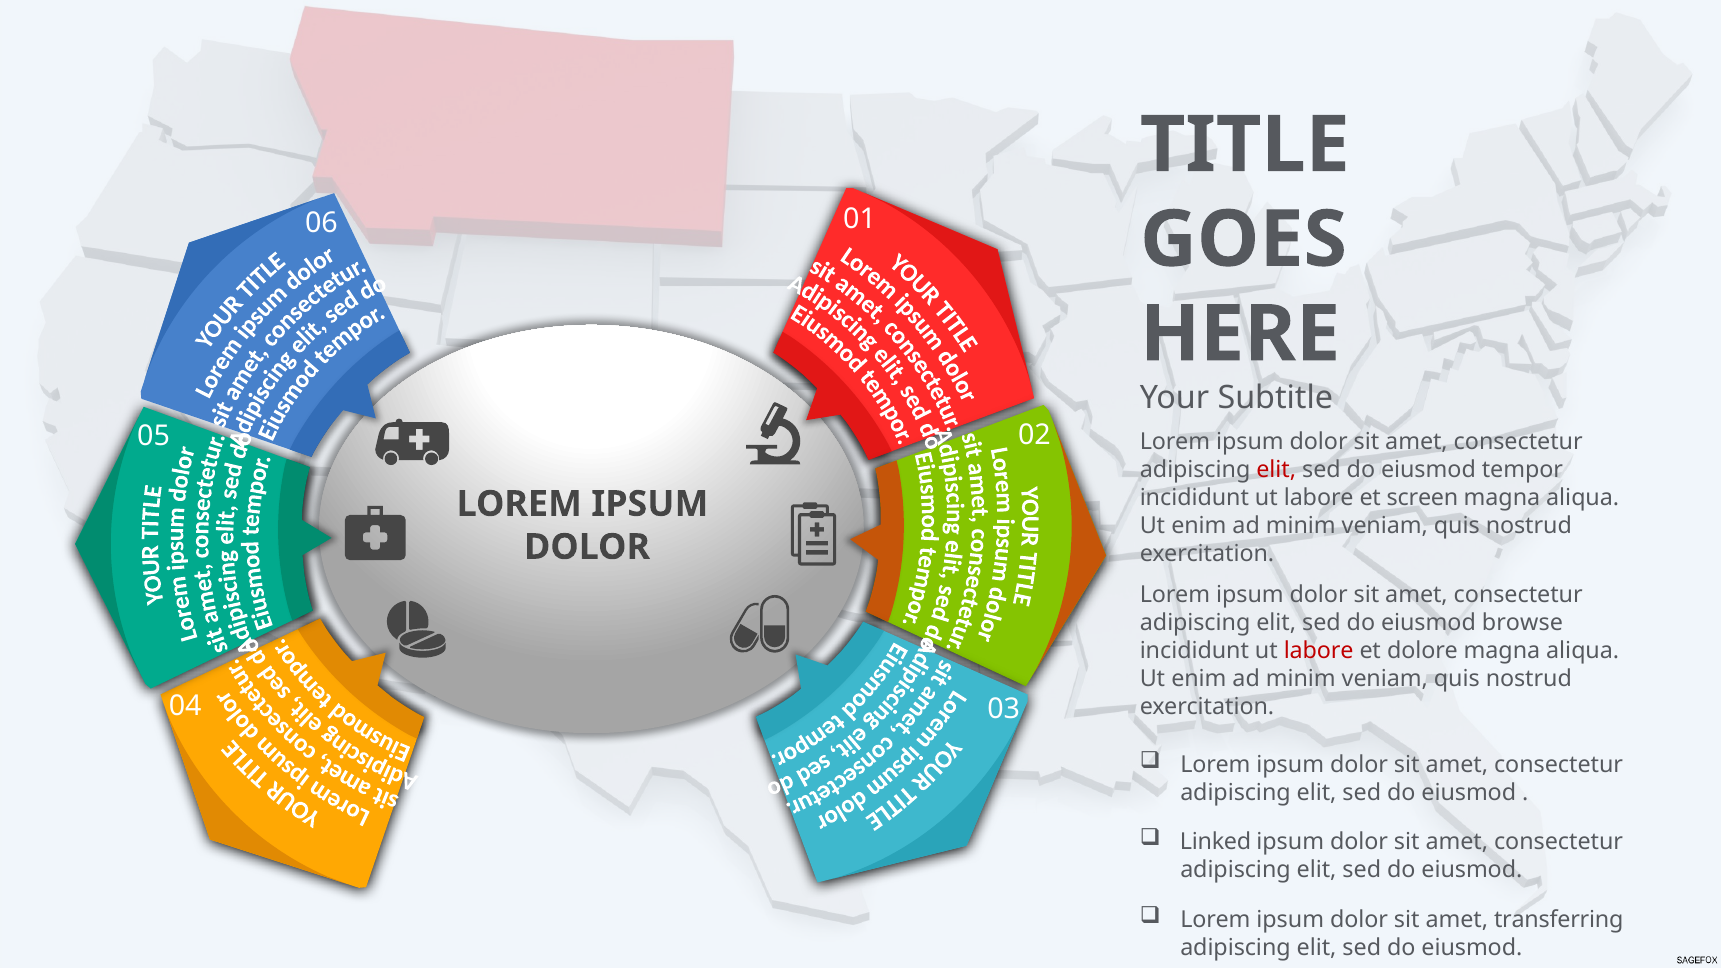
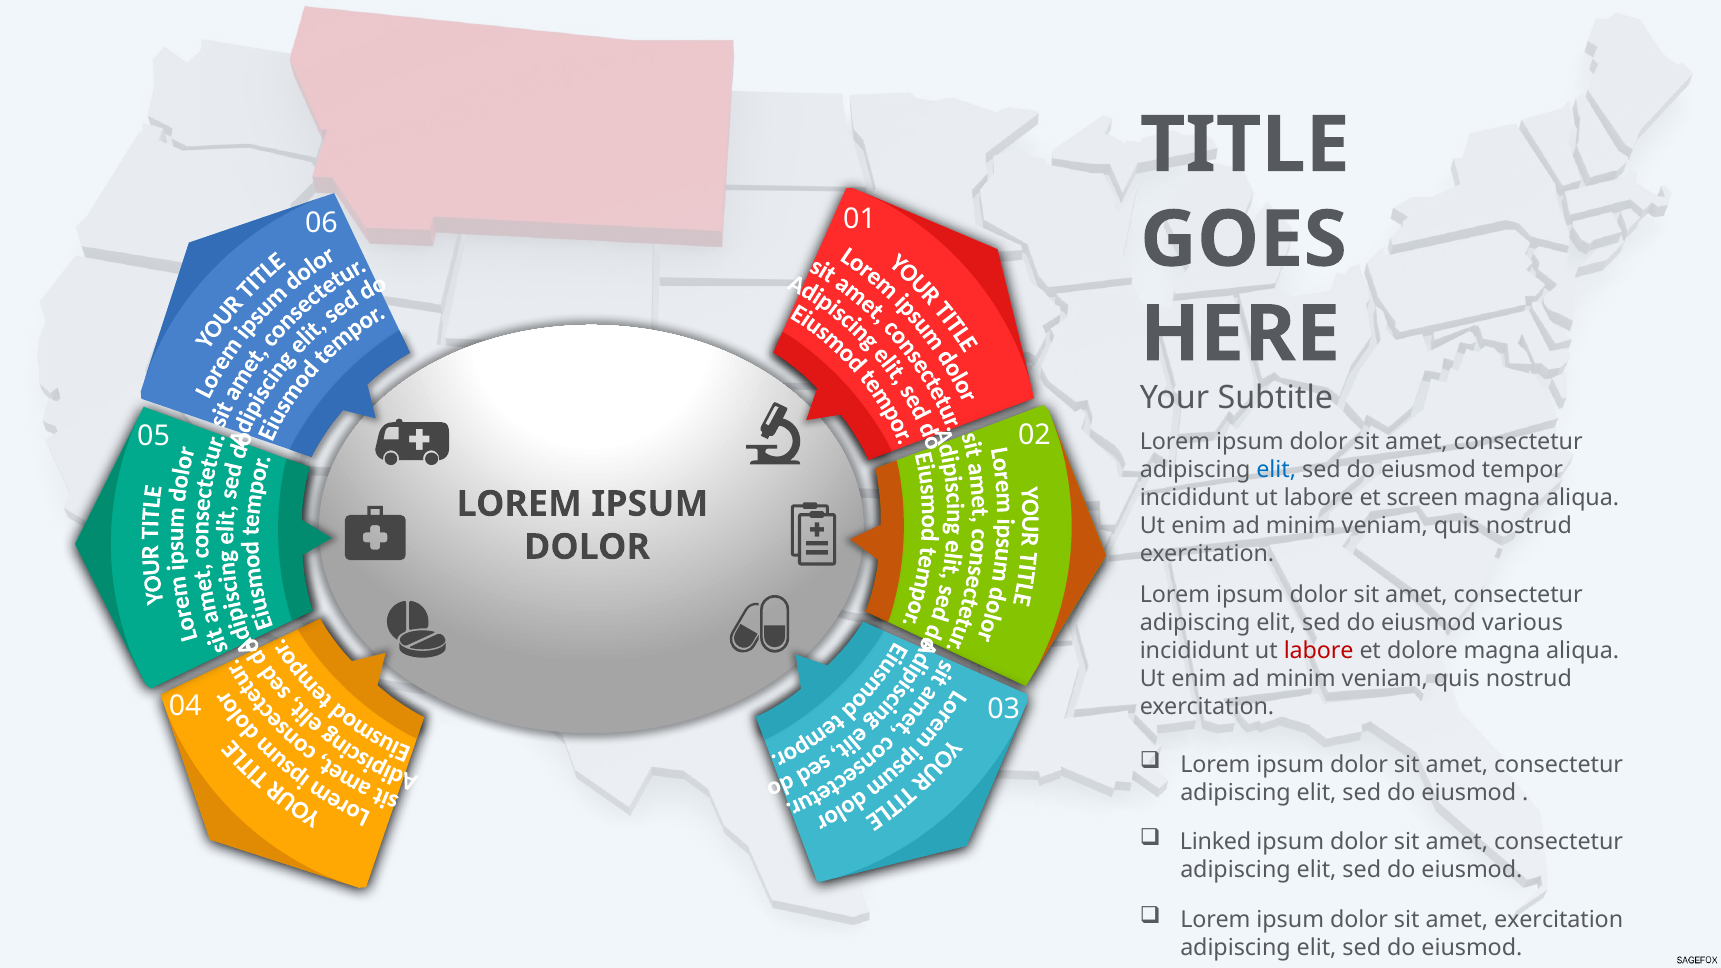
elit at (1276, 469) colour: red -> blue
browse: browse -> various
amet transferring: transferring -> exercitation
